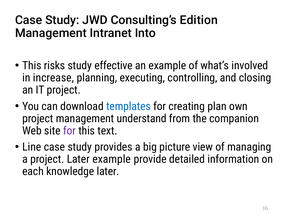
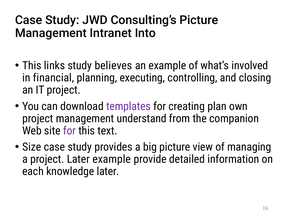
Consulting’s Edition: Edition -> Picture
risks: risks -> links
effective: effective -> believes
increase: increase -> financial
templates colour: blue -> purple
Line: Line -> Size
